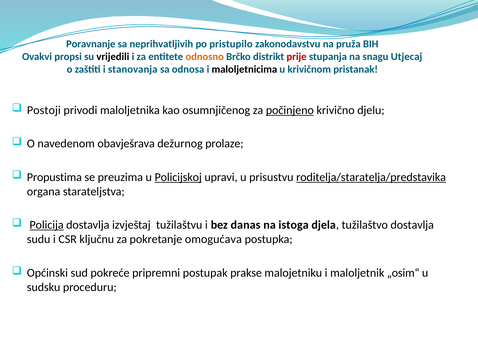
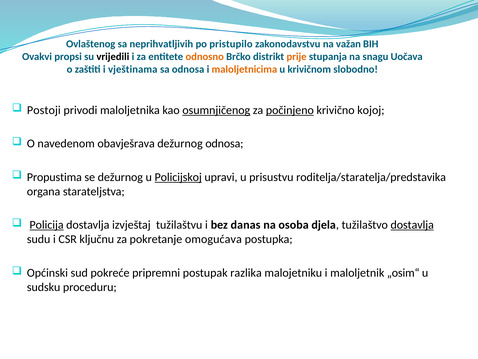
Poravnanje: Poravnanje -> Ovlaštenog
pruža: pruža -> važan
prije colour: red -> orange
Utjecaj: Utjecaj -> Uočava
stanovanja: stanovanja -> vještinama
maloljetnicima colour: black -> orange
pristanak: pristanak -> slobodno
osumnjičenog underline: none -> present
djelu: djelu -> kojoj
dežurnog prolaze: prolaze -> odnosa
se preuzima: preuzima -> dežurnog
roditelja/staratelja/predstavika underline: present -> none
istoga: istoga -> osoba
dostavlja at (412, 225) underline: none -> present
prakse: prakse -> razlika
